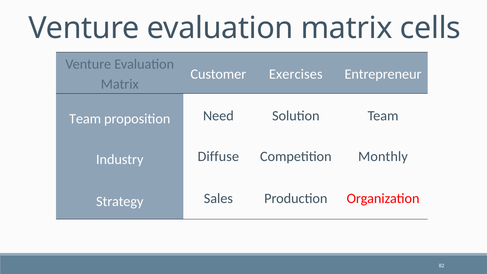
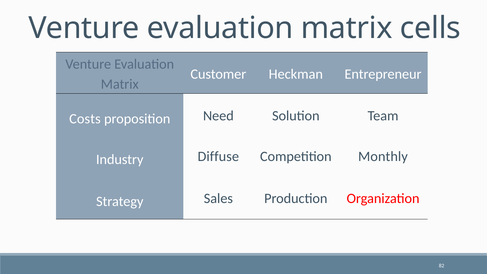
Exercises: Exercises -> Heckman
Team at (85, 119): Team -> Costs
